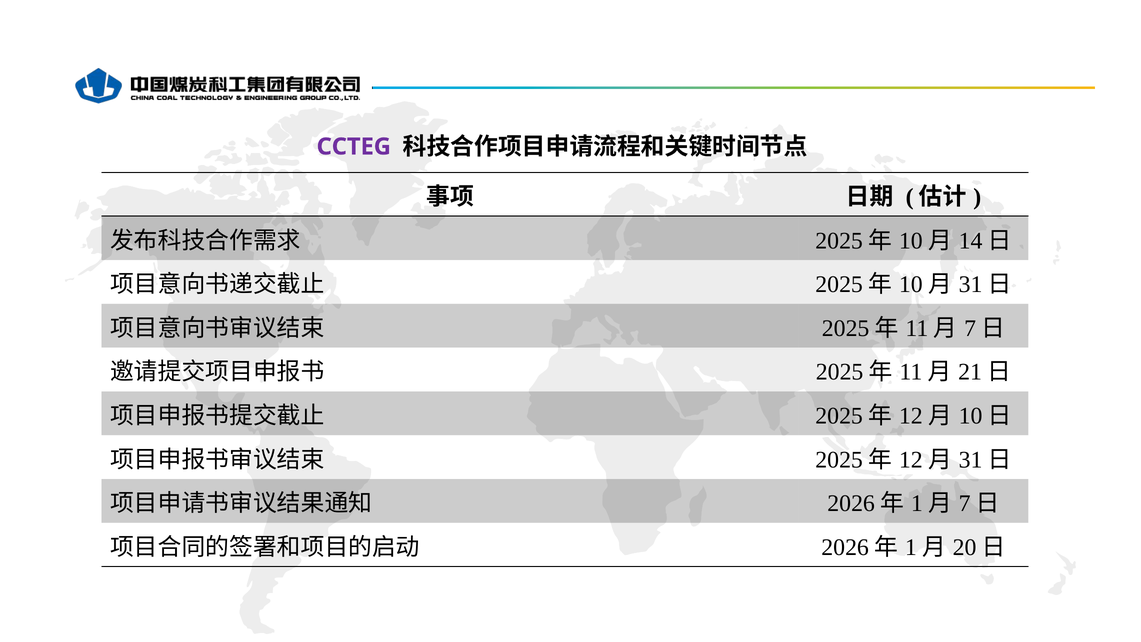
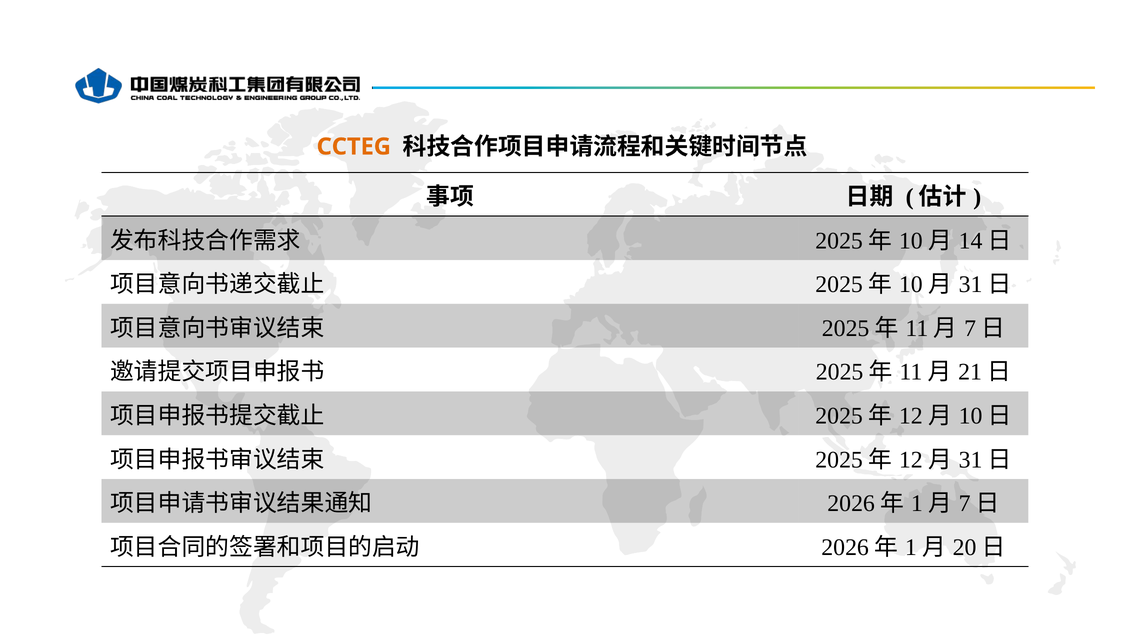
CCTEG colour: purple -> orange
